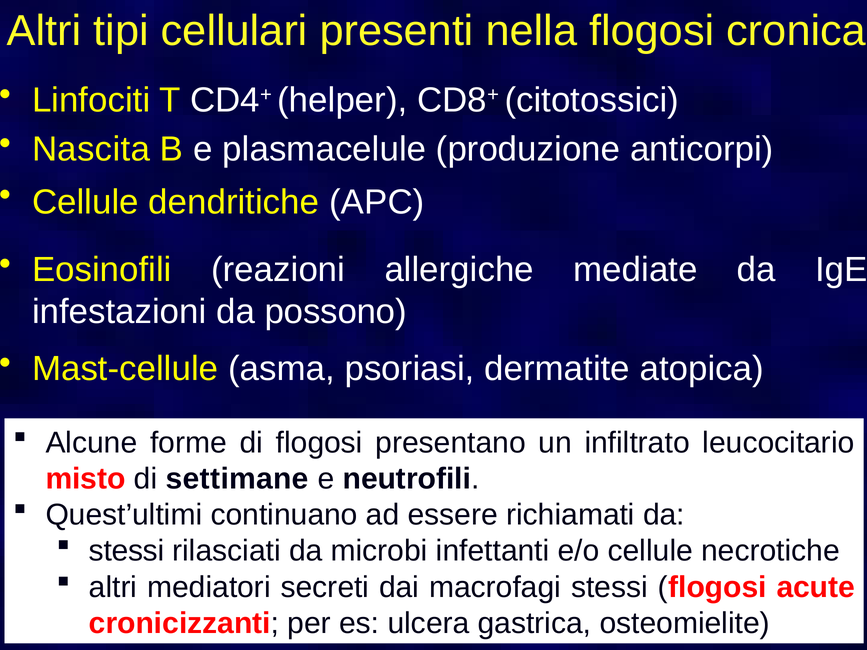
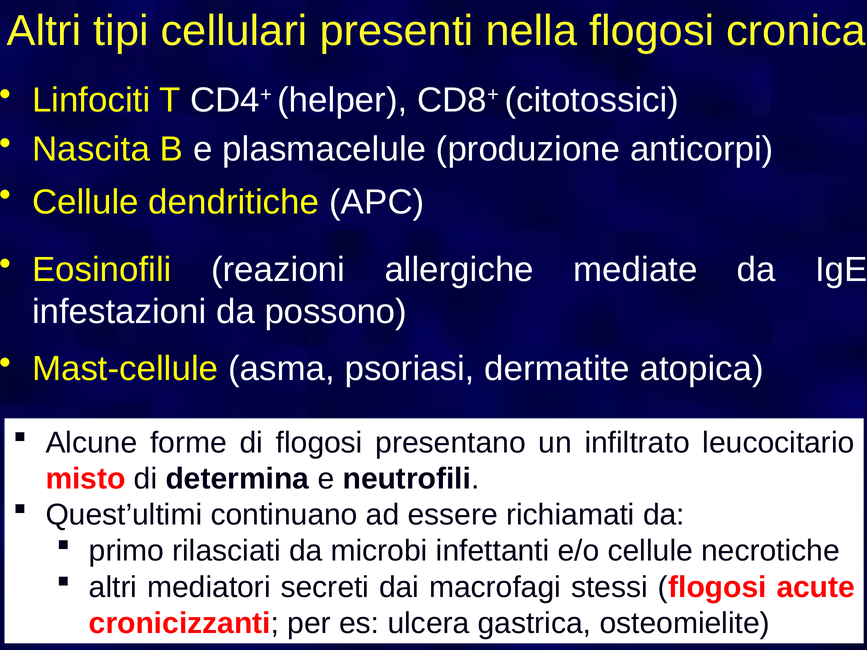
settimane: settimane -> determina
stessi at (127, 551): stessi -> primo
